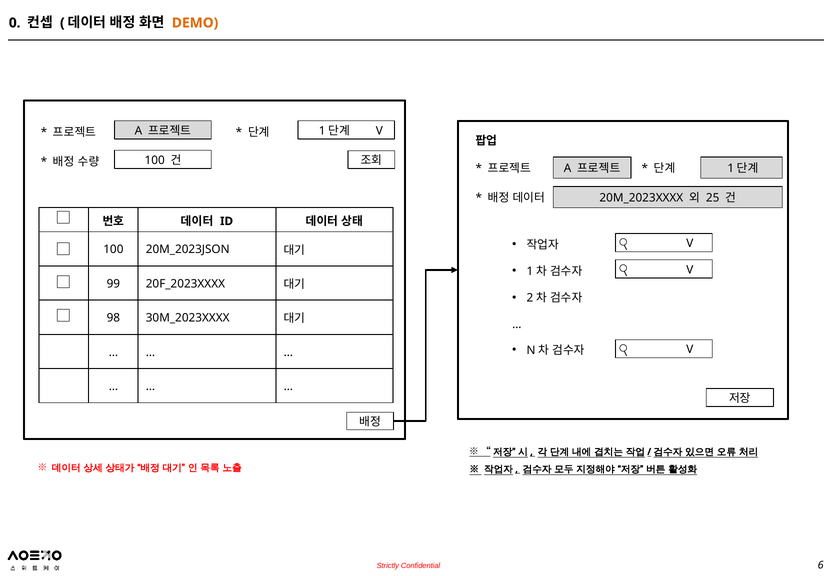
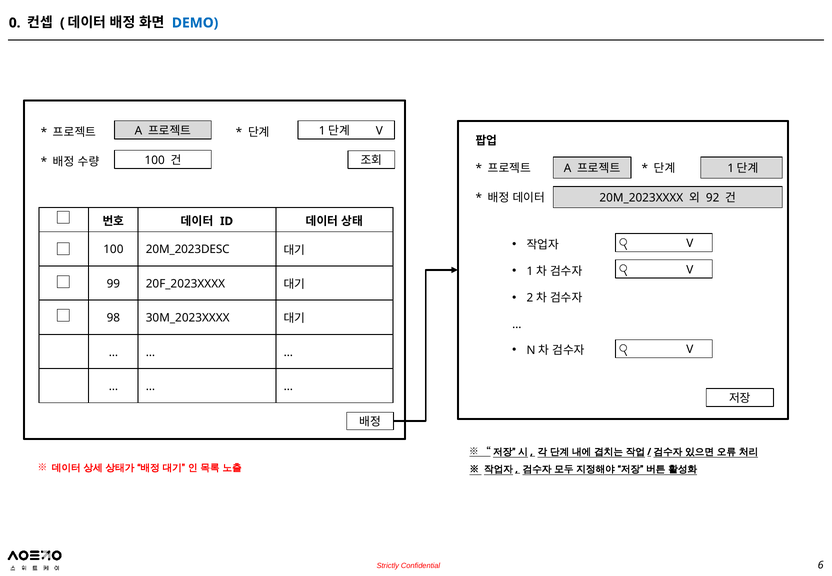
DEMO colour: orange -> blue
25: 25 -> 92
20M_2023JSON: 20M_2023JSON -> 20M_2023DESC
